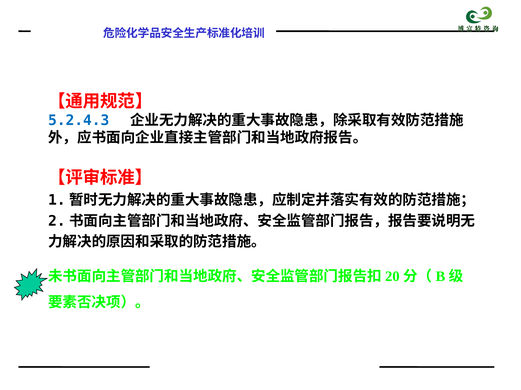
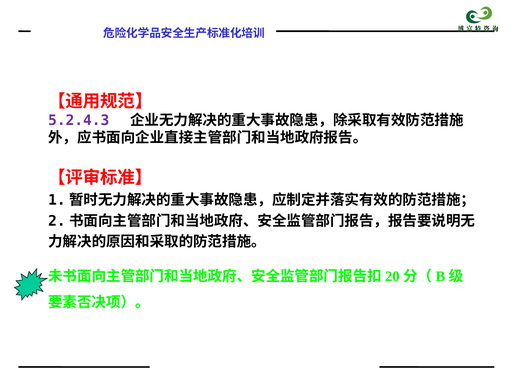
5.2.4.3 colour: blue -> purple
